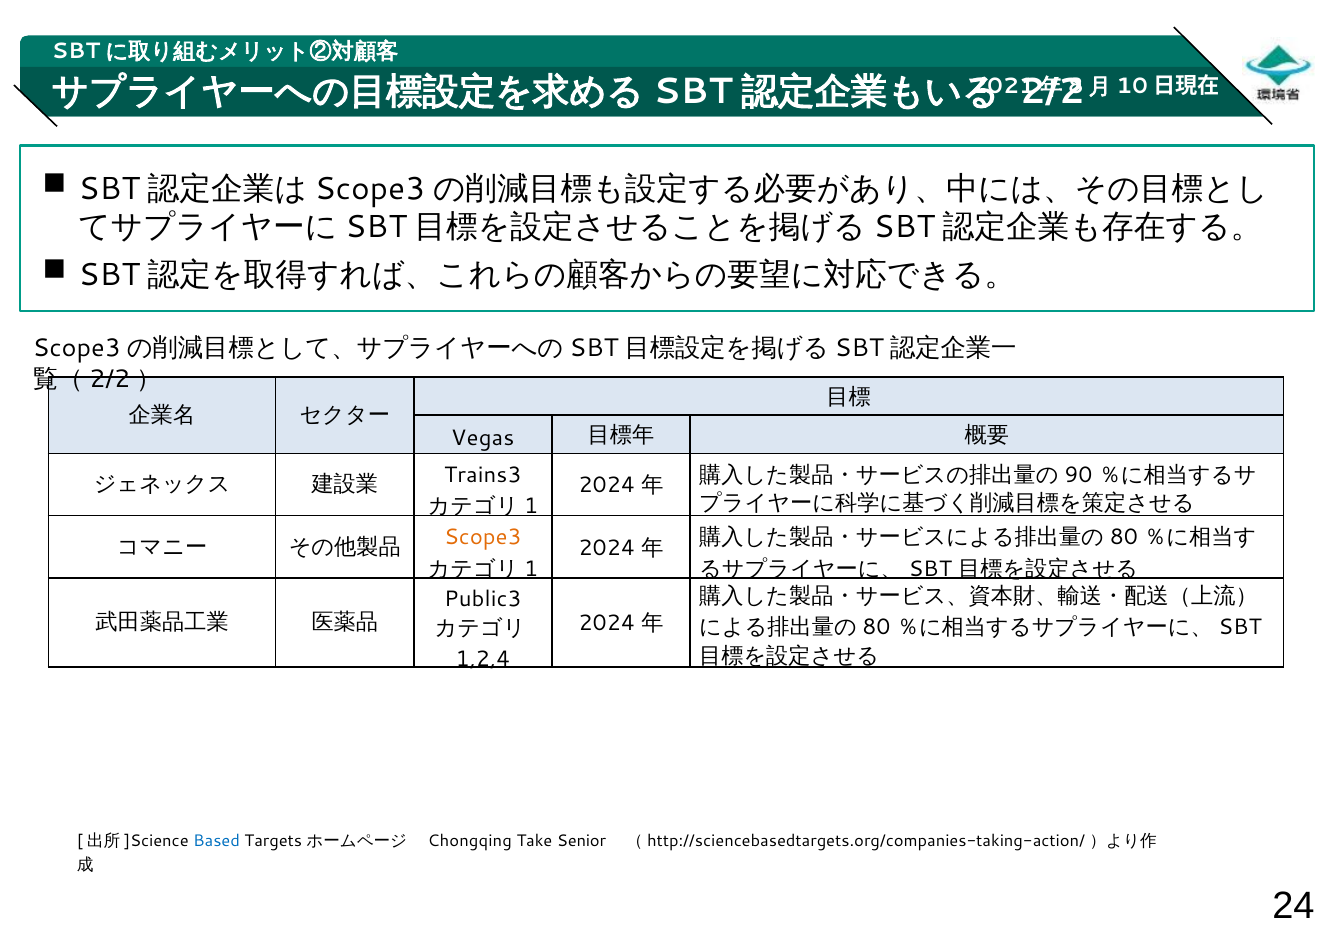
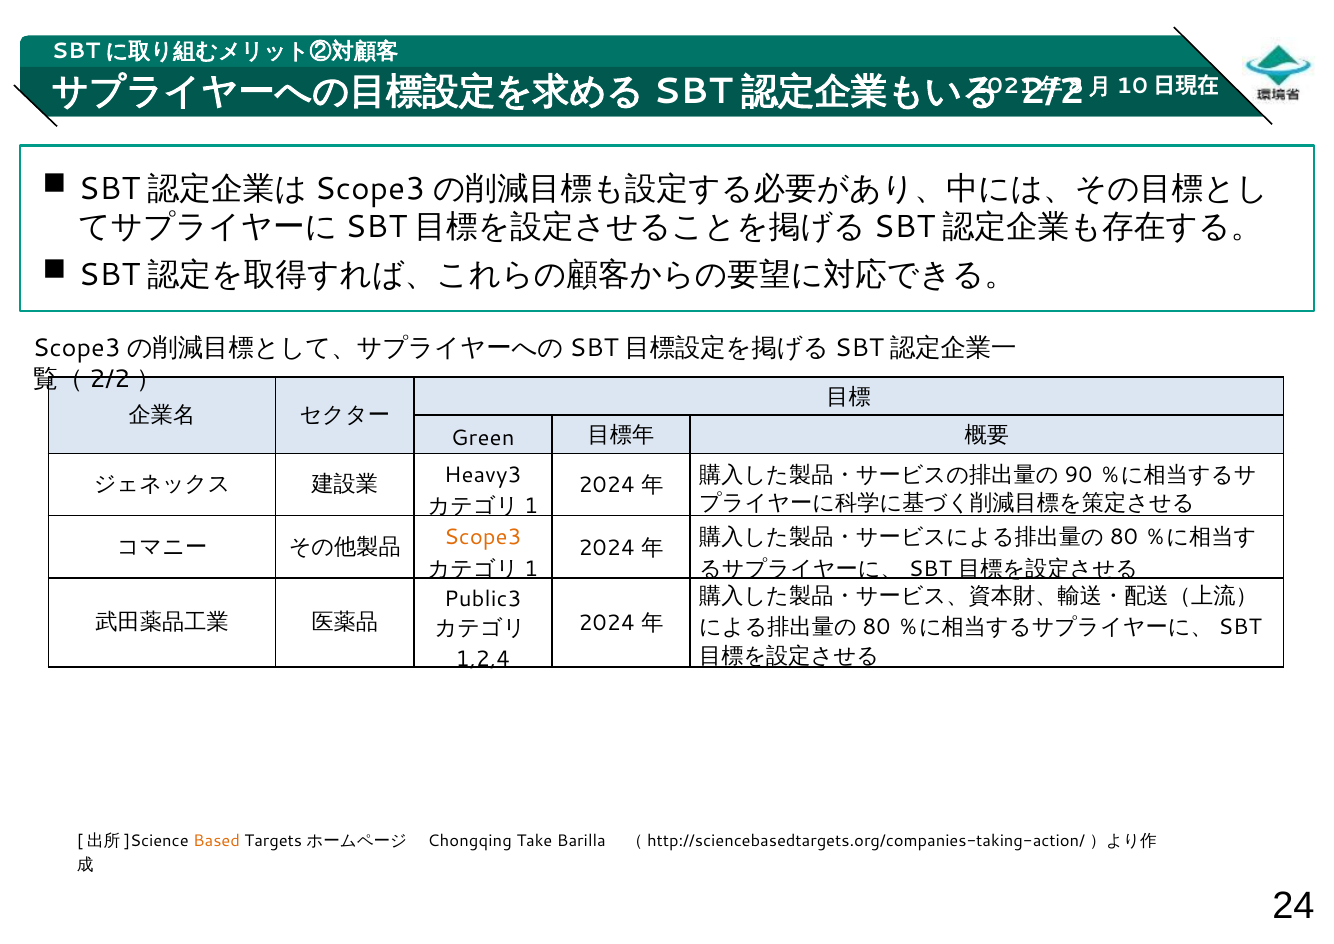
Vegas: Vegas -> Green
Trains3: Trains3 -> Heavy3
Based colour: blue -> orange
Senior: Senior -> Barilla
